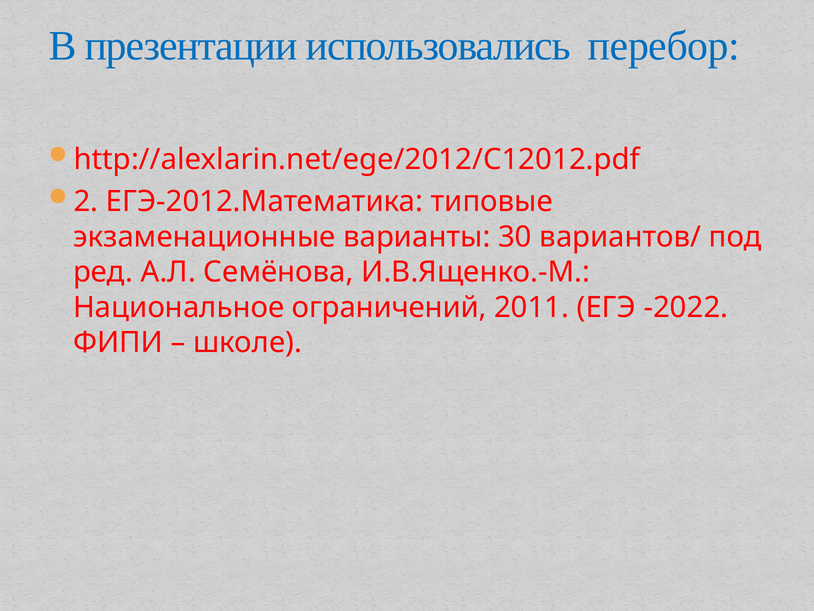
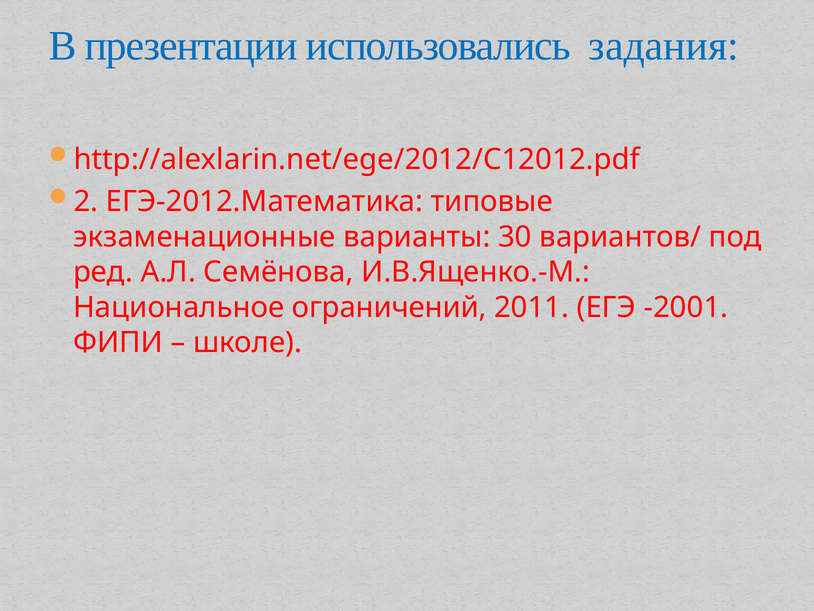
перебор: перебор -> задания
-2022: -2022 -> -2001
